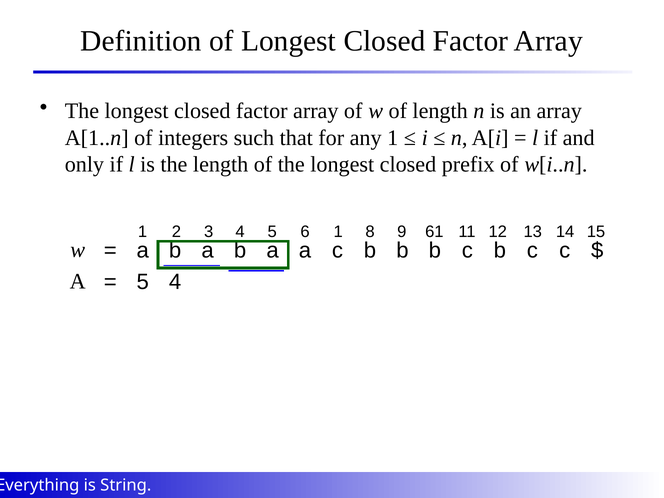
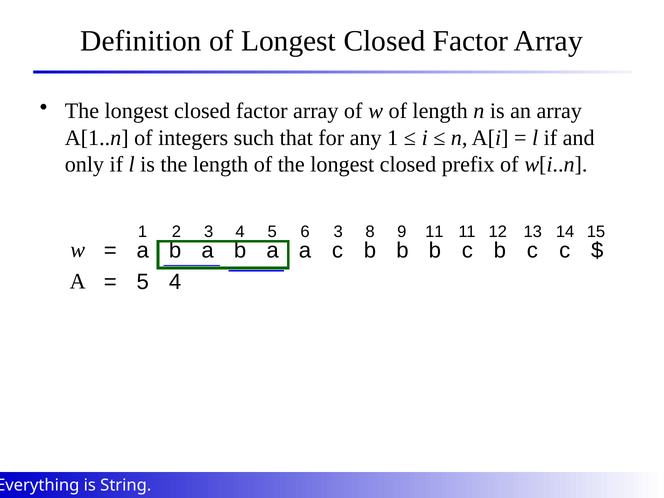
6 1: 1 -> 3
9 61: 61 -> 11
